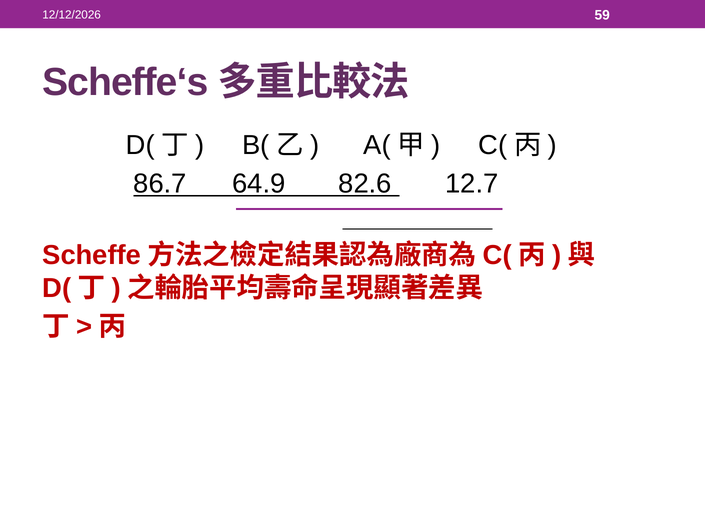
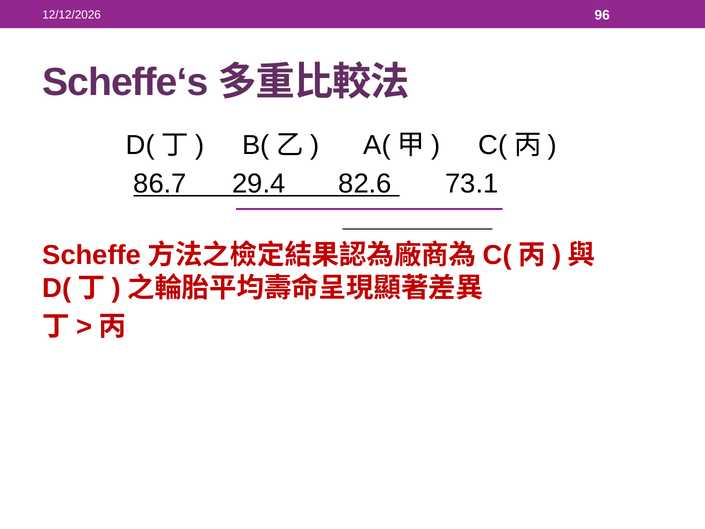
59: 59 -> 96
64.9: 64.9 -> 29.4
12.7: 12.7 -> 73.1
